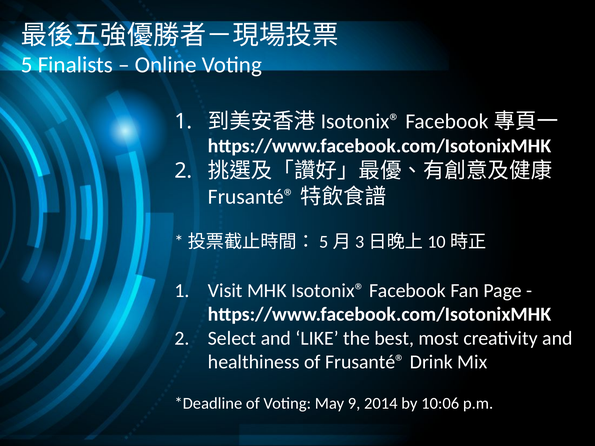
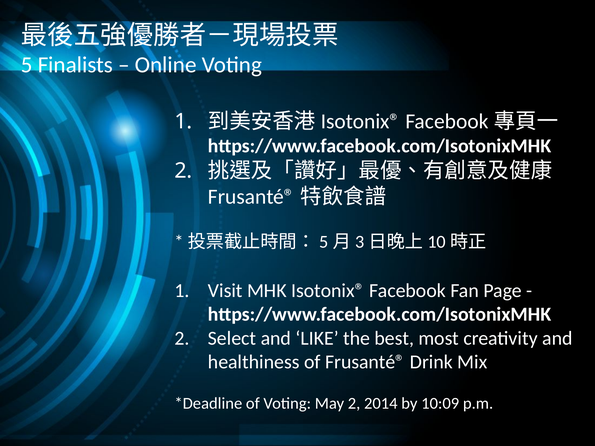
May 9: 9 -> 2
10:06: 10:06 -> 10:09
